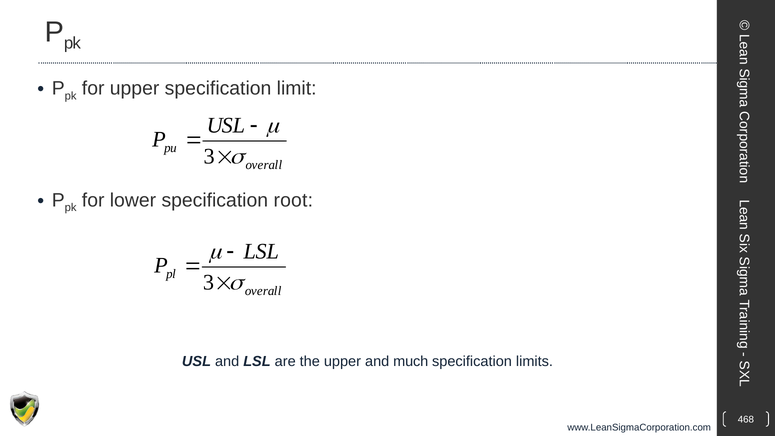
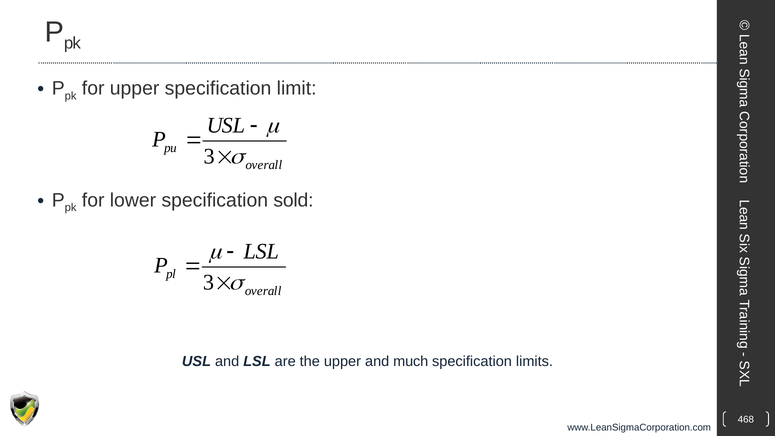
root: root -> sold
